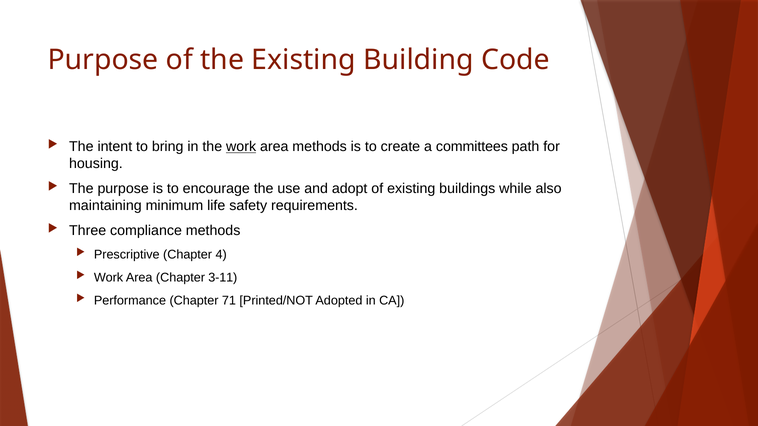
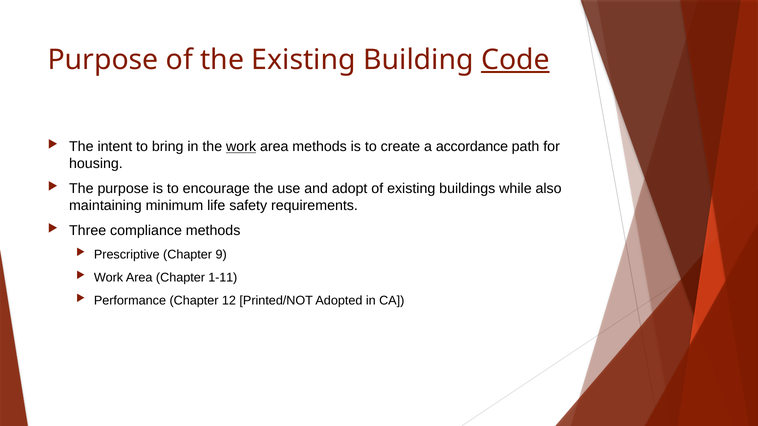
Code underline: none -> present
committees: committees -> accordance
4: 4 -> 9
3-11: 3-11 -> 1-11
71: 71 -> 12
